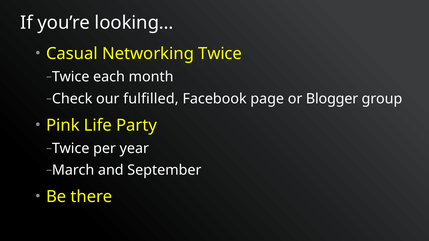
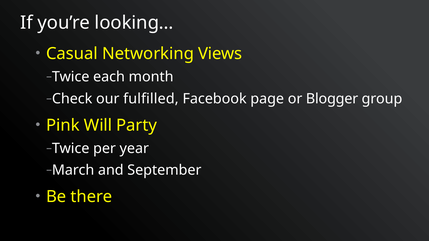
Networking Twice: Twice -> Views
Life: Life -> Will
